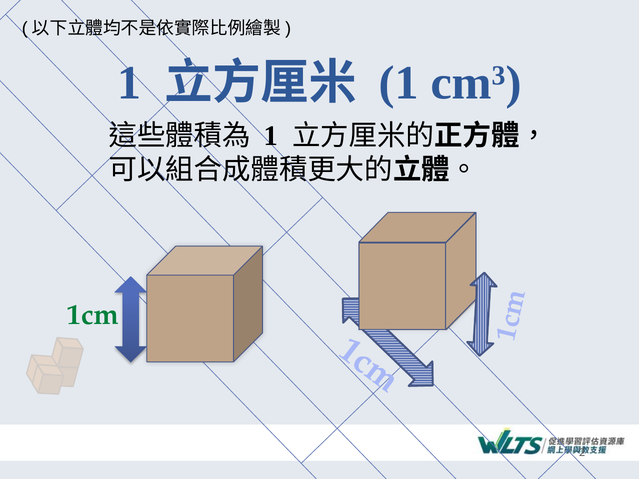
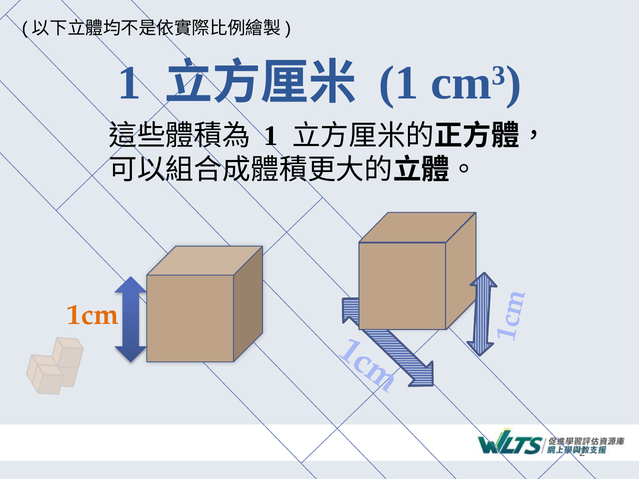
1cm colour: green -> orange
